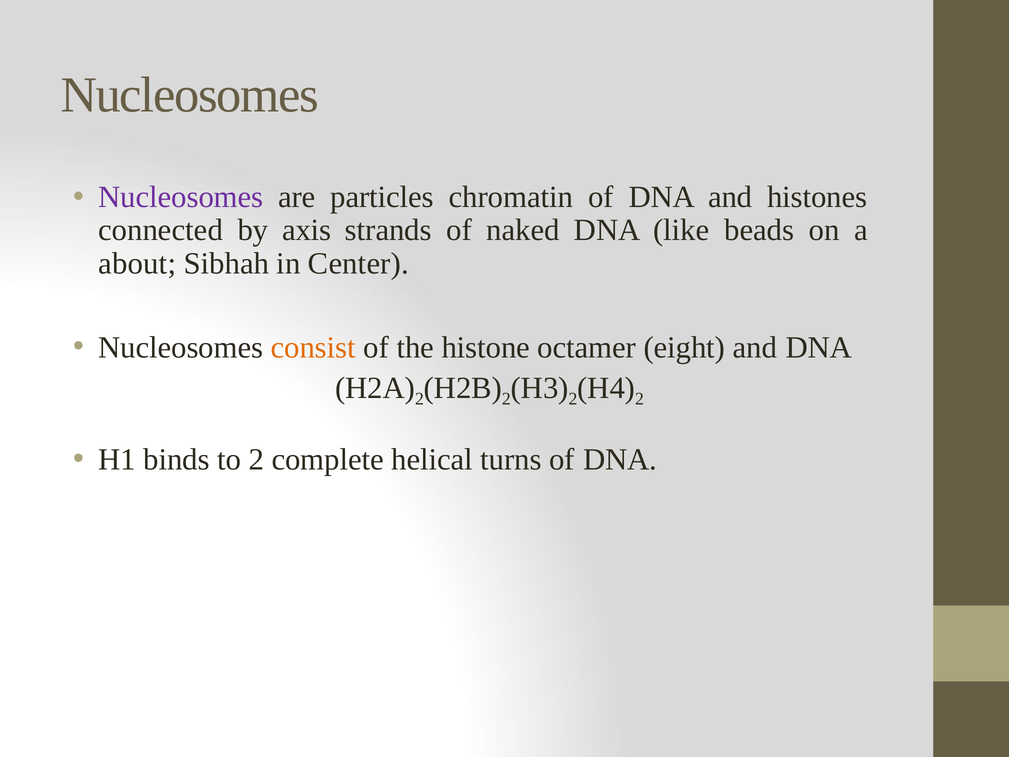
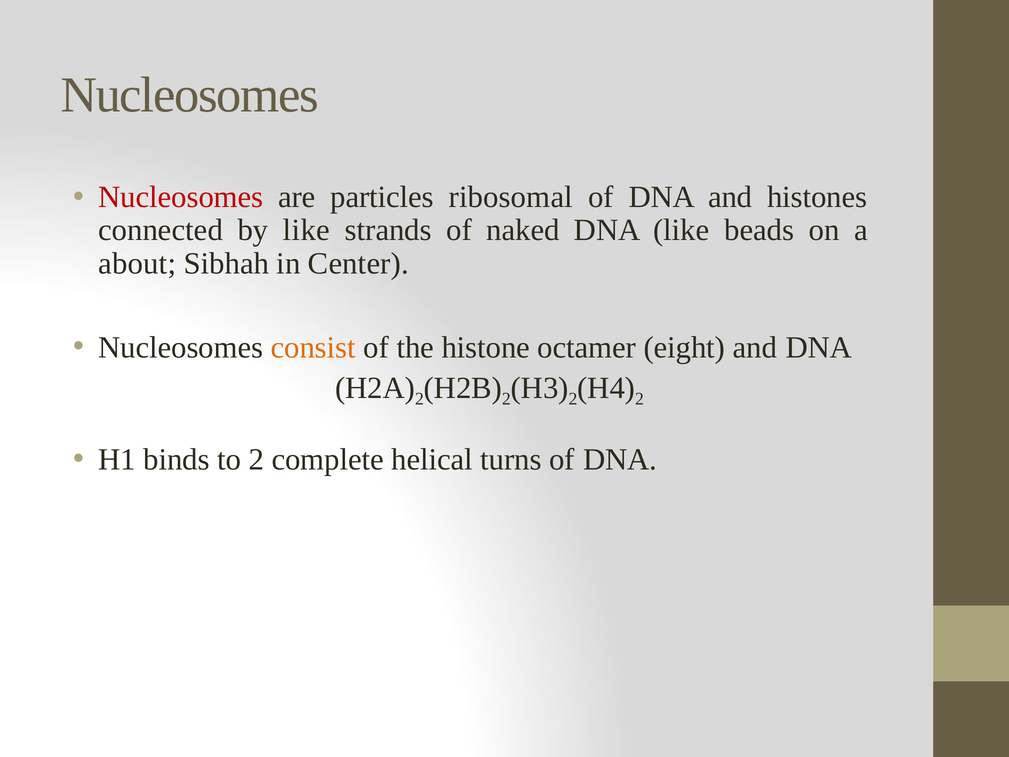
Nucleosomes at (181, 197) colour: purple -> red
chromatin: chromatin -> ribosomal
by axis: axis -> like
